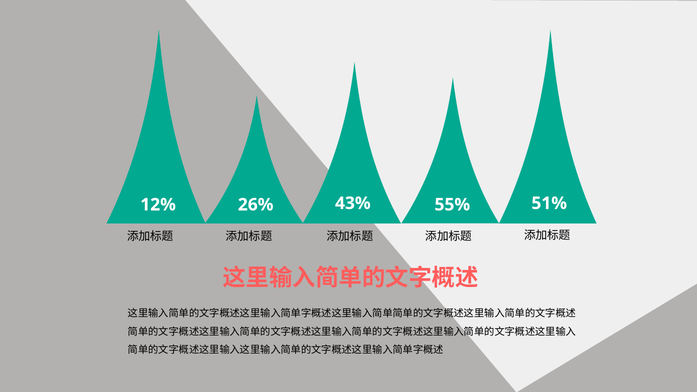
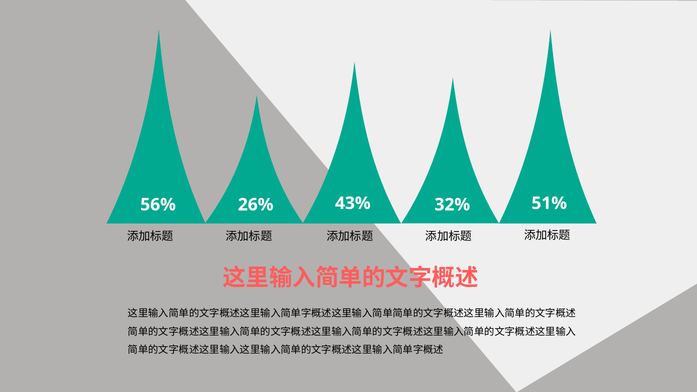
12%: 12% -> 56%
55%: 55% -> 32%
